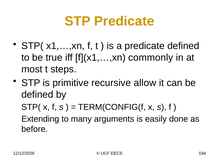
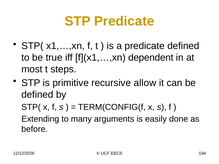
commonly: commonly -> dependent
